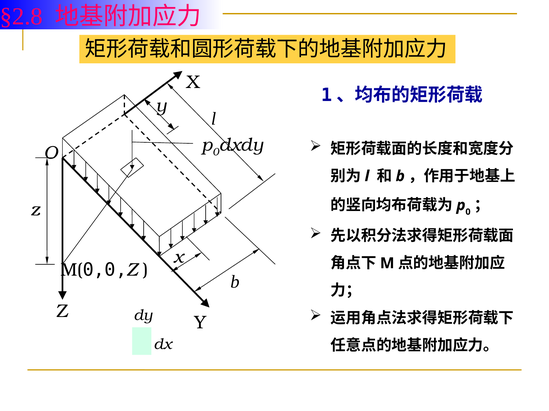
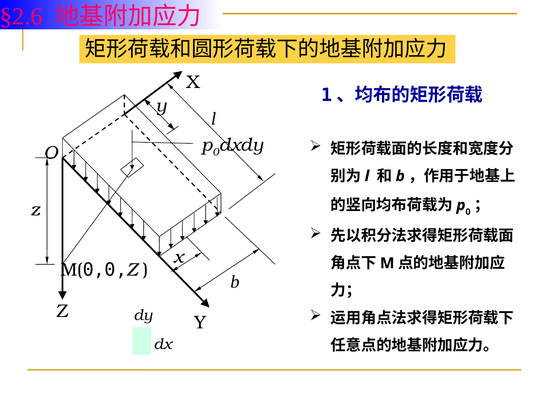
§2.8: §2.8 -> §2.6
